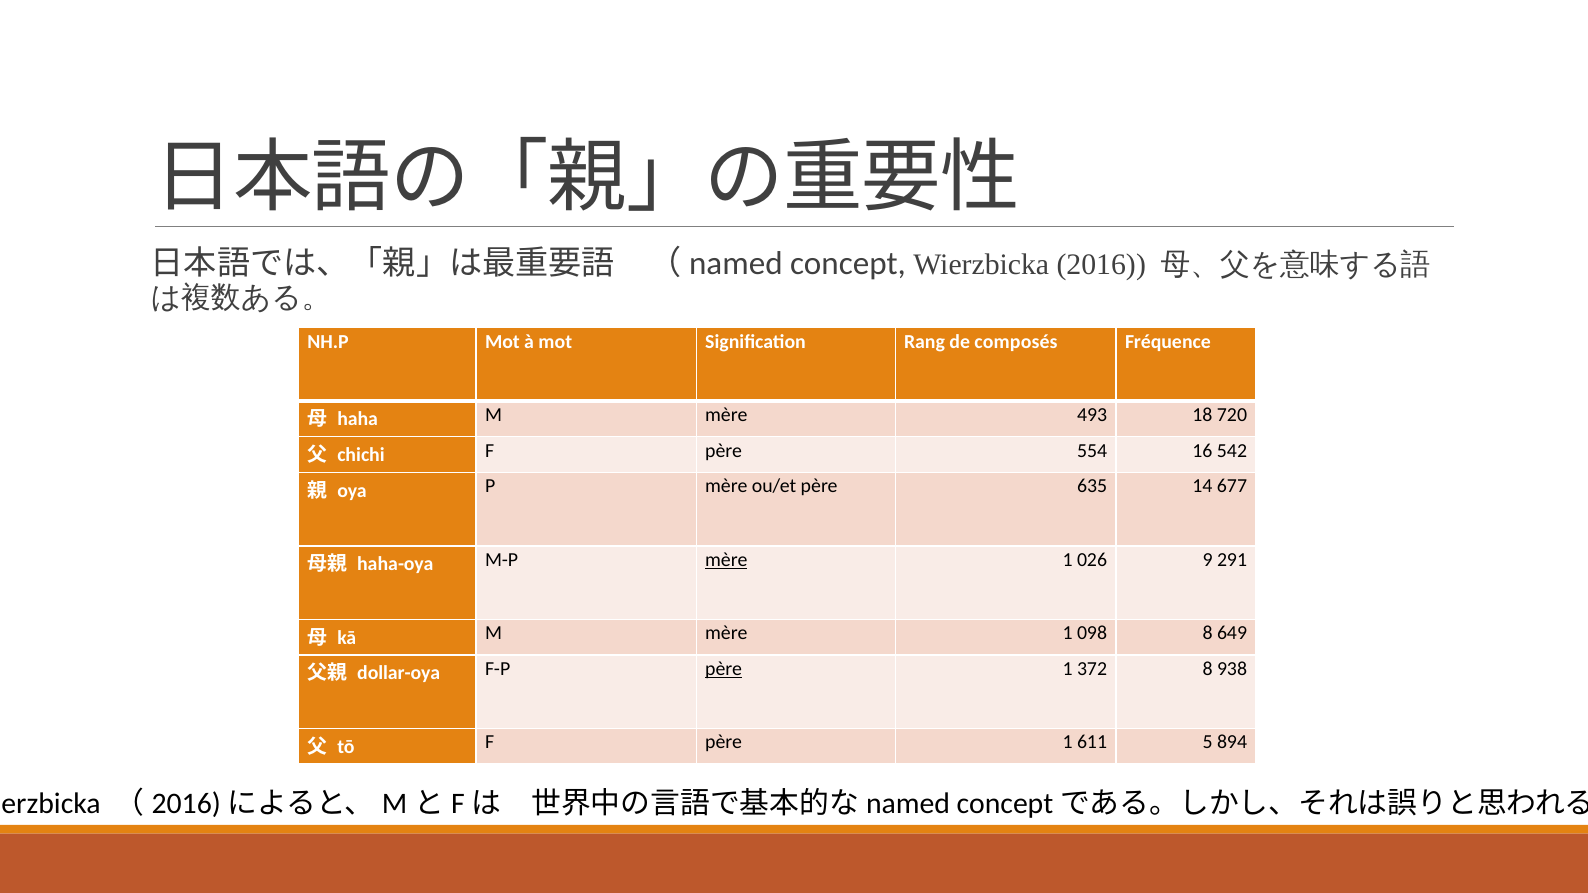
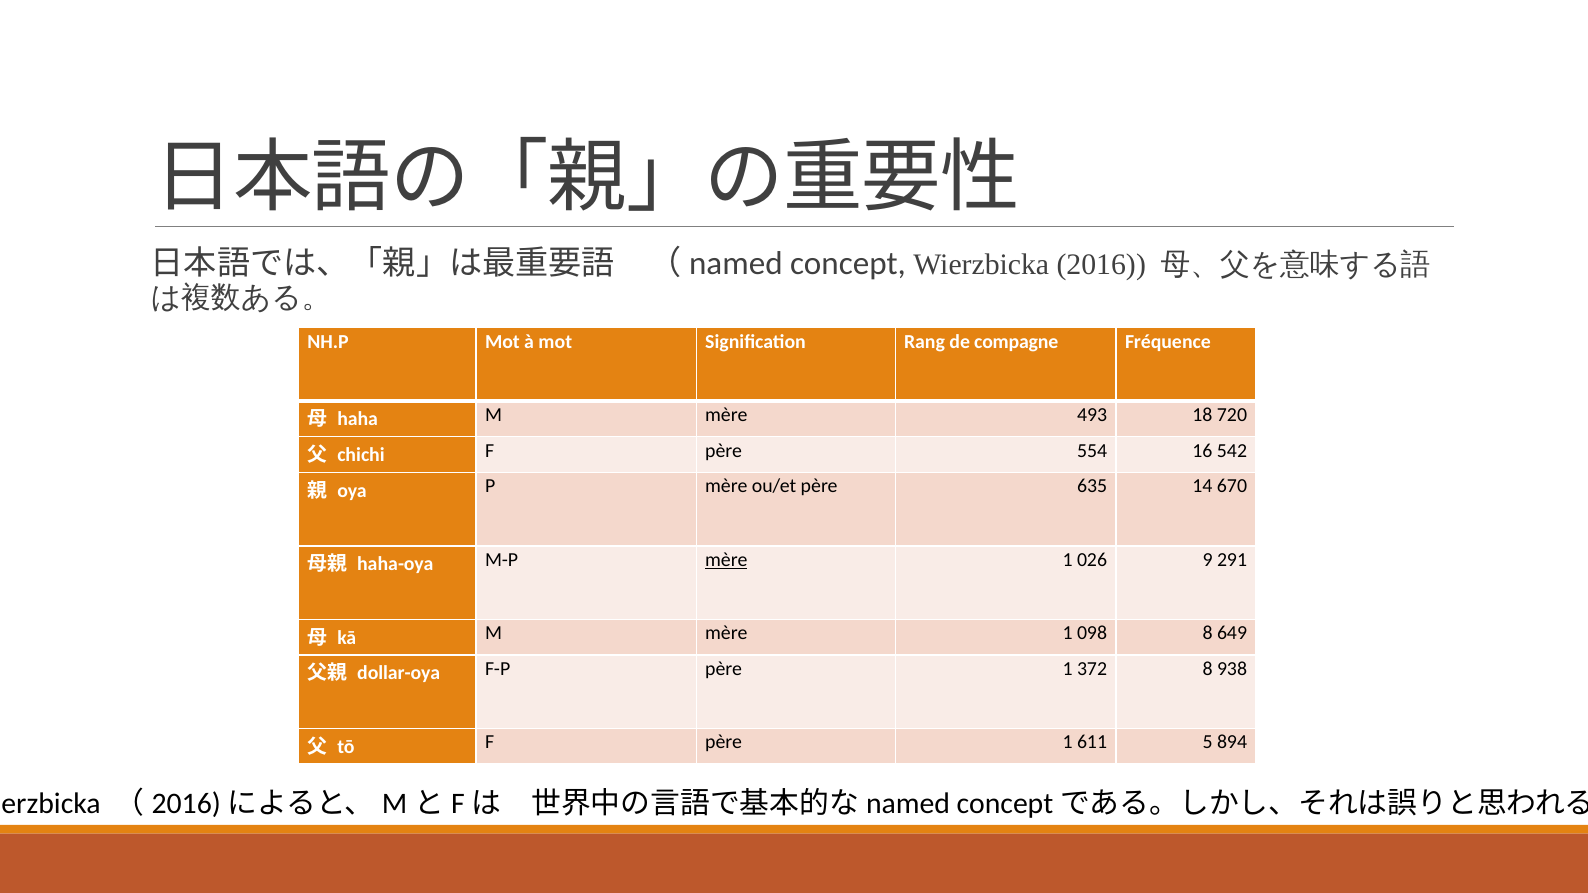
composés: composés -> compagne
677: 677 -> 670
père at (724, 669) underline: present -> none
